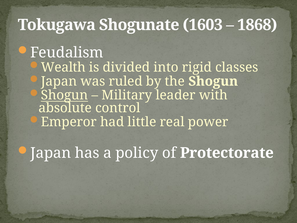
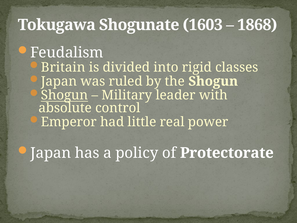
Wealth: Wealth -> Britain
